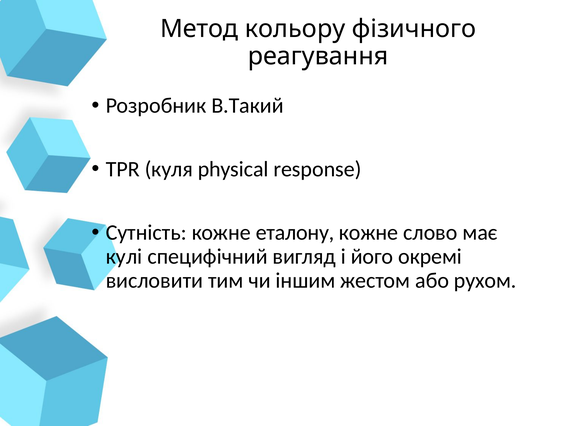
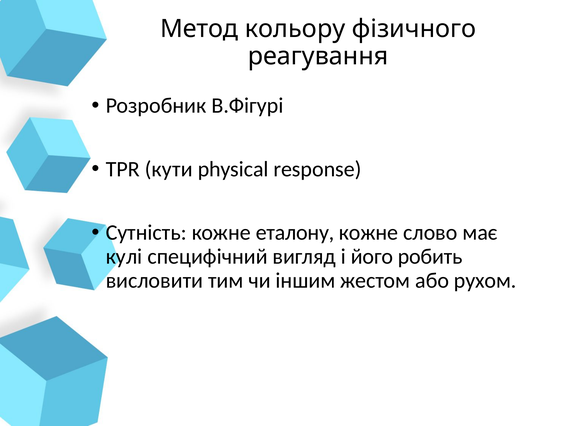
В.Такий: В.Такий -> В.Фігурі
куля: куля -> кути
окремі: окремі -> робить
